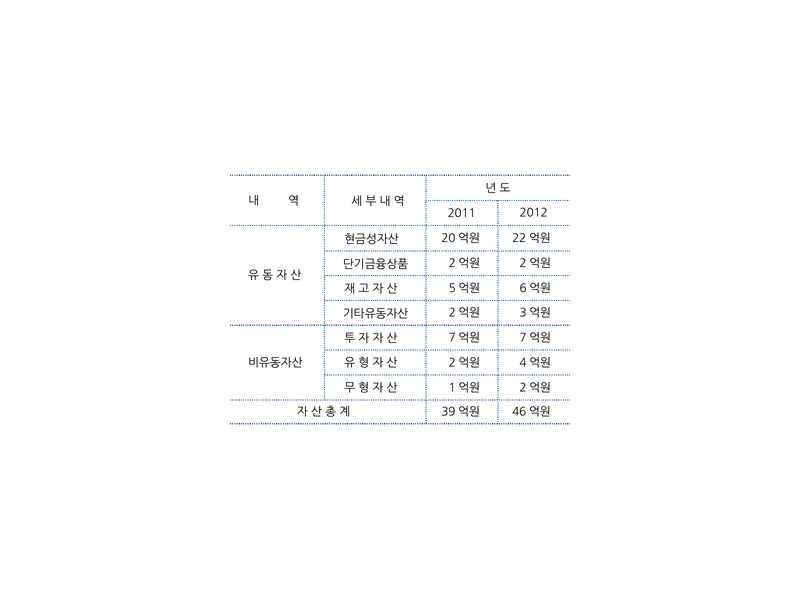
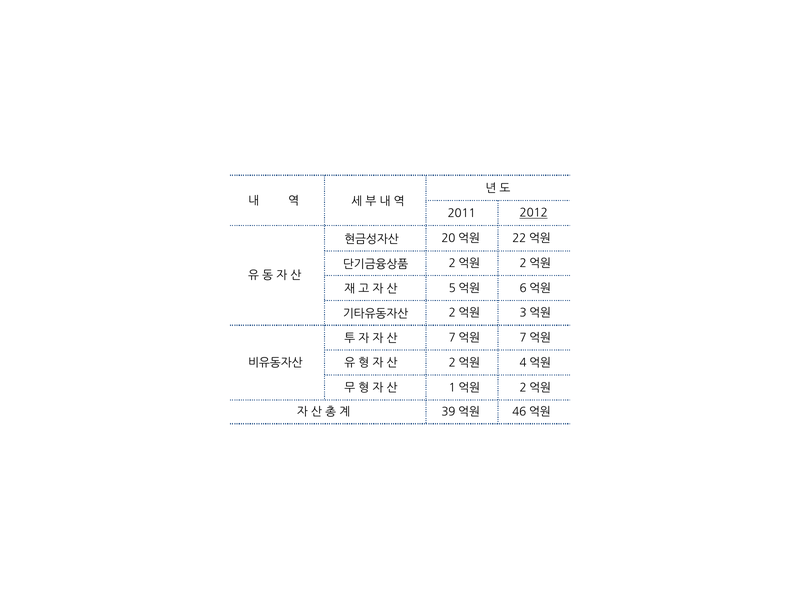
2012 underline: none -> present
